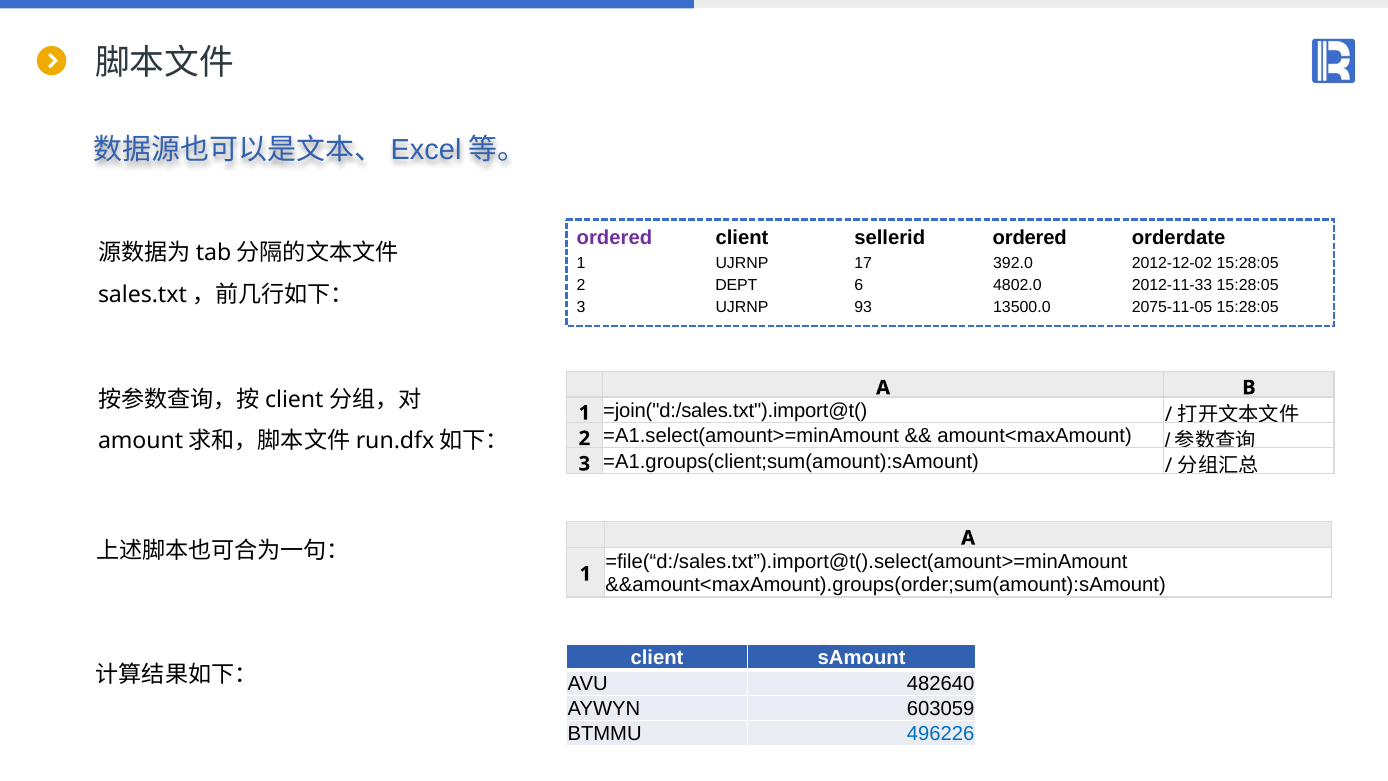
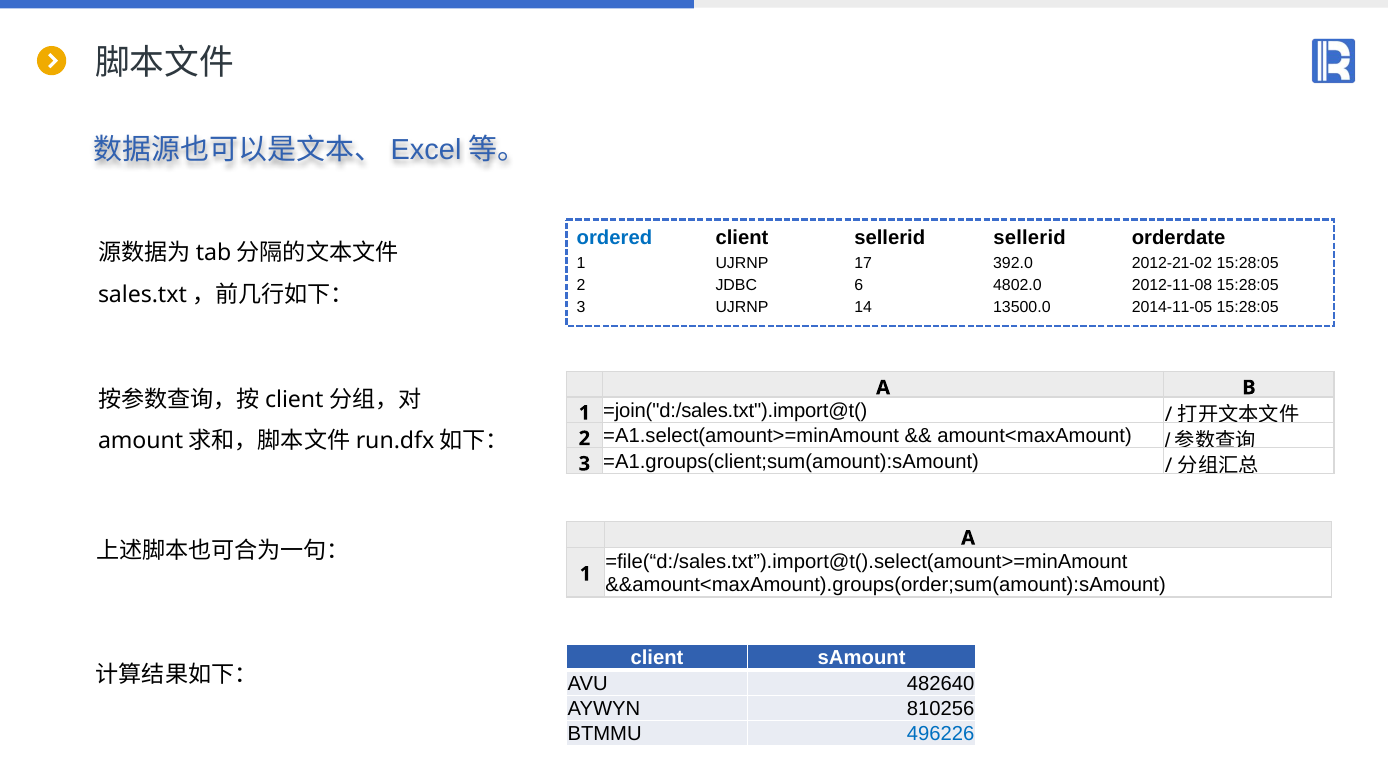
ordered at (614, 238) colour: purple -> blue
sellerid ordered: ordered -> sellerid
2012-12-02: 2012-12-02 -> 2012-21-02
DEPT: DEPT -> JDBC
2012-11-33: 2012-11-33 -> 2012-11-08
93: 93 -> 14
2075-11-05: 2075-11-05 -> 2014-11-05
603059: 603059 -> 810256
